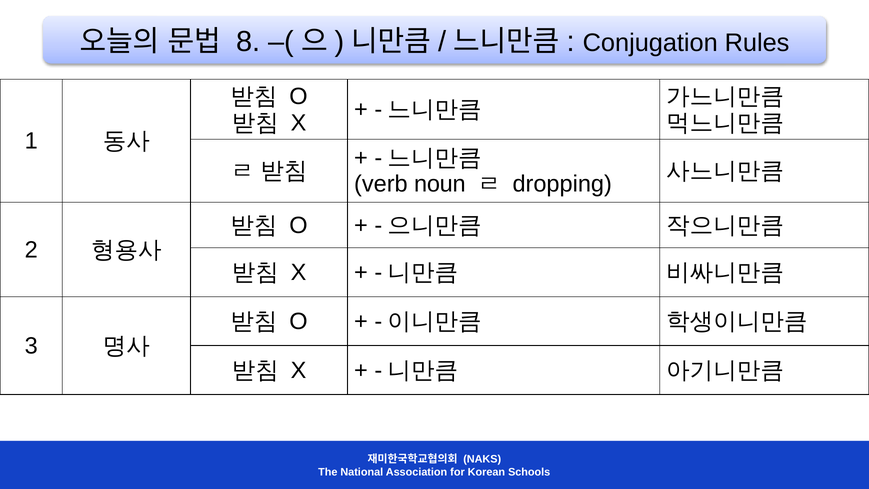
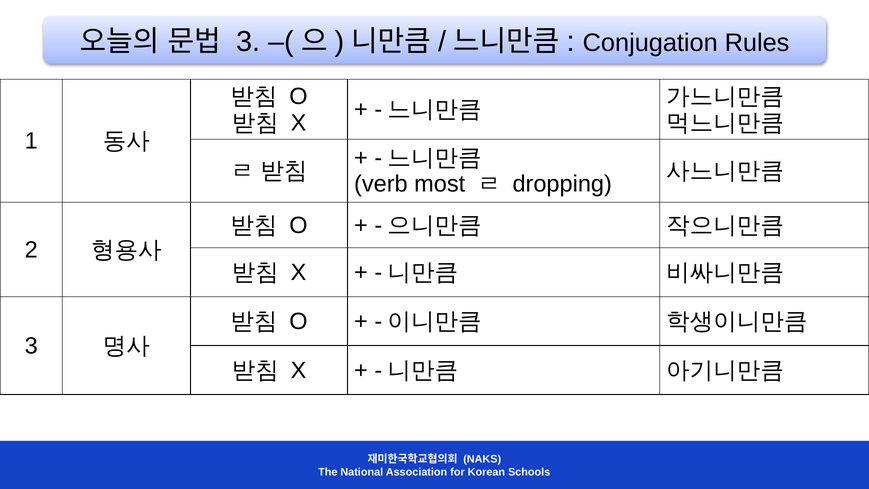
8 at (248, 42): 8 -> 3
noun: noun -> most
